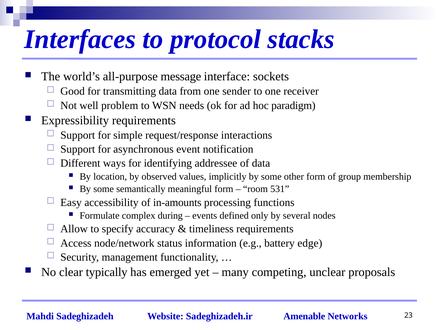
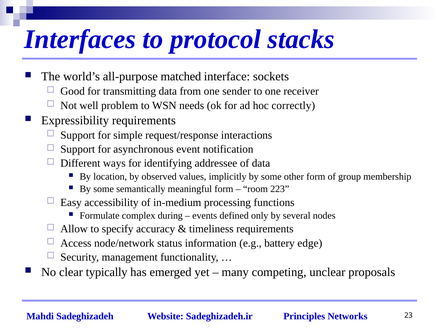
message: message -> matched
paradigm: paradigm -> correctly
531: 531 -> 223
in-amounts: in-amounts -> in-medium
Amenable: Amenable -> Principles
